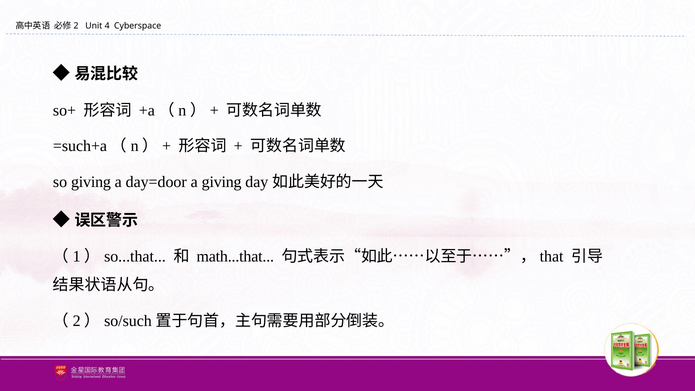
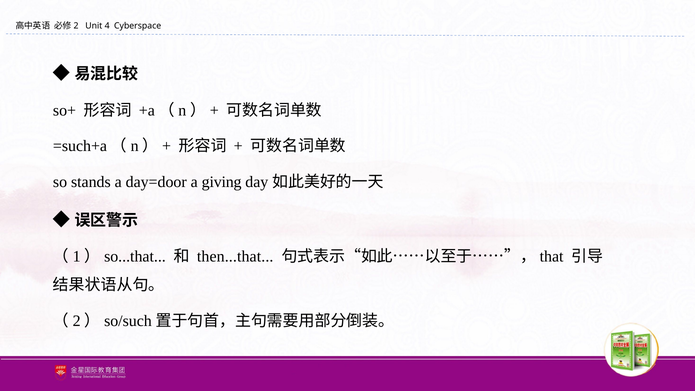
so giving: giving -> stands
math...that: math...that -> then...that
